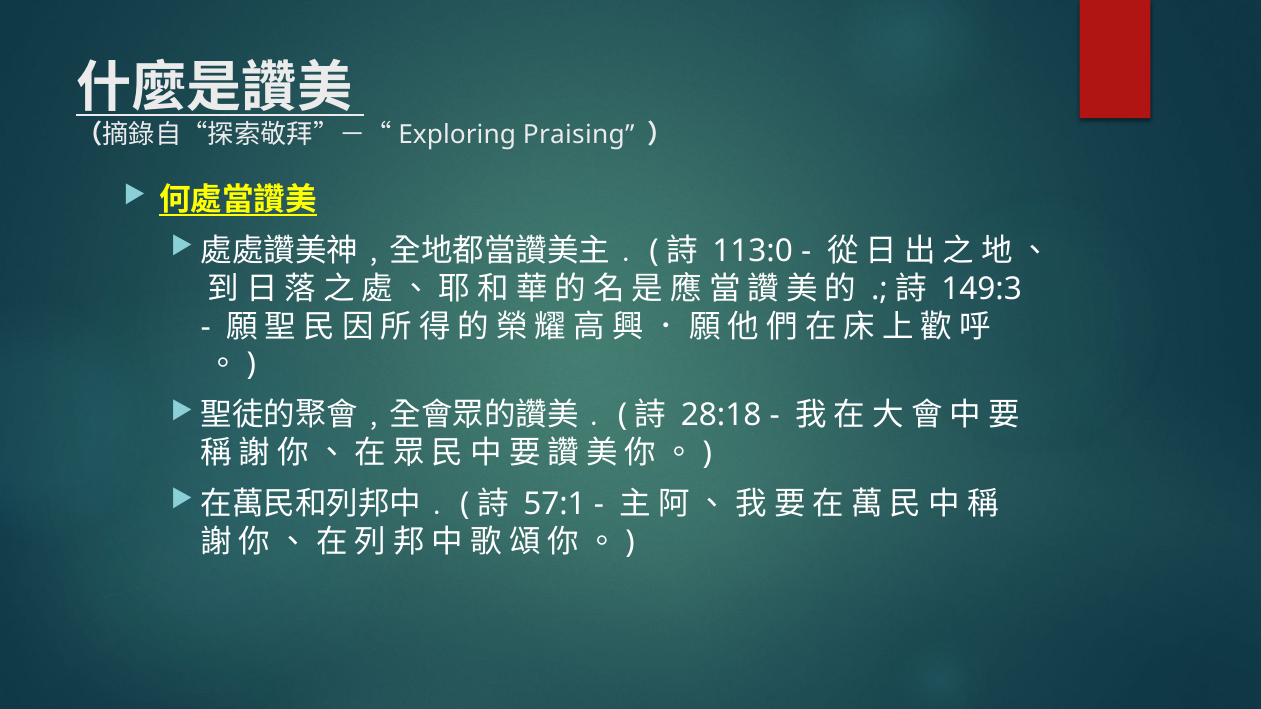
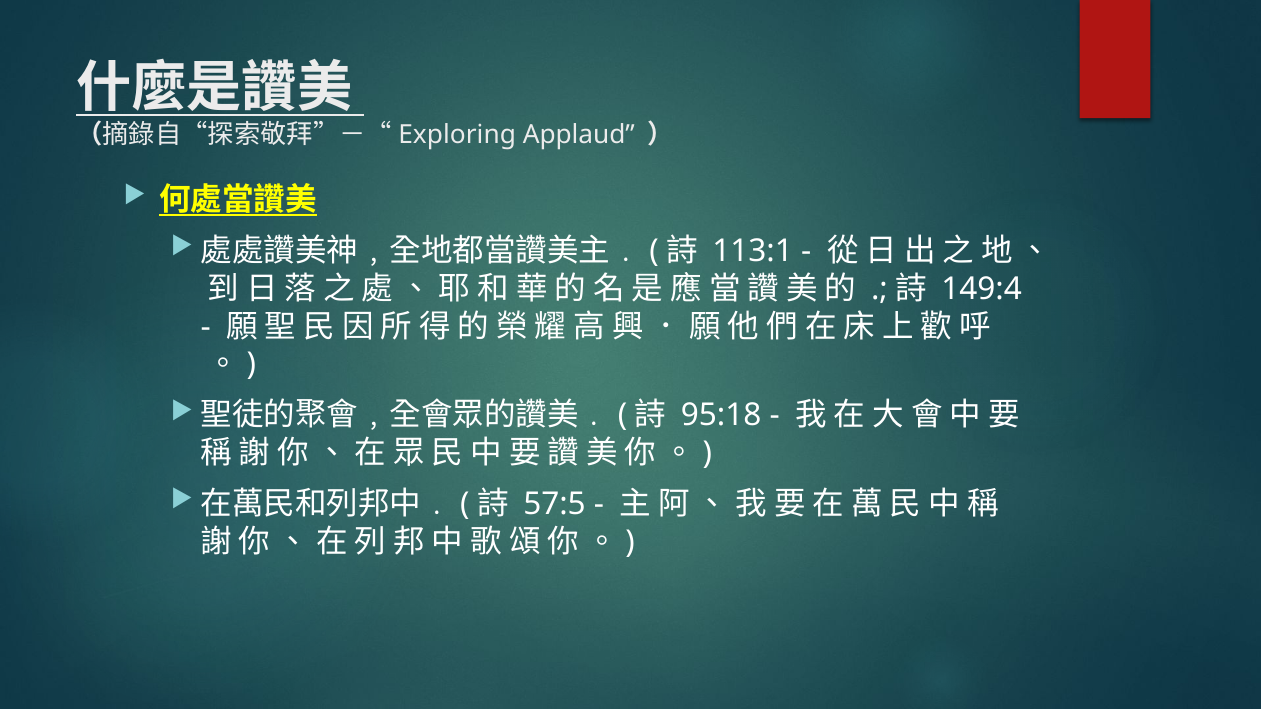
Praising: Praising -> Applaud
113:0: 113:0 -> 113:1
149:3: 149:3 -> 149:4
28:18: 28:18 -> 95:18
57:1: 57:1 -> 57:5
